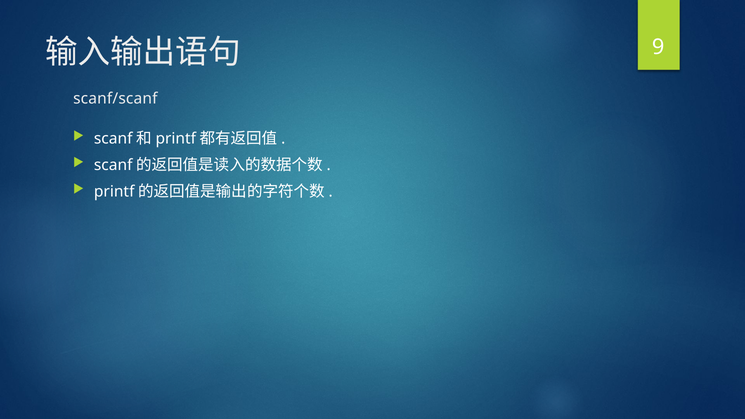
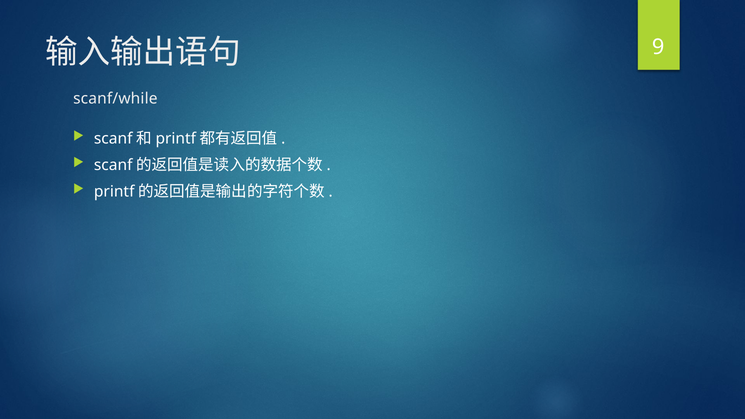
scanf/scanf: scanf/scanf -> scanf/while
